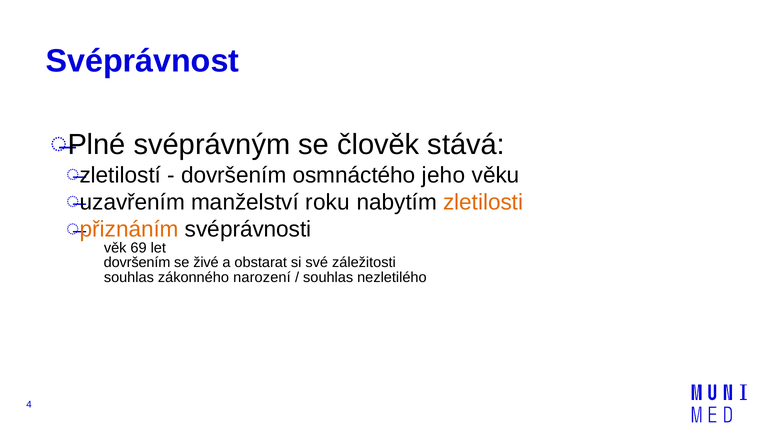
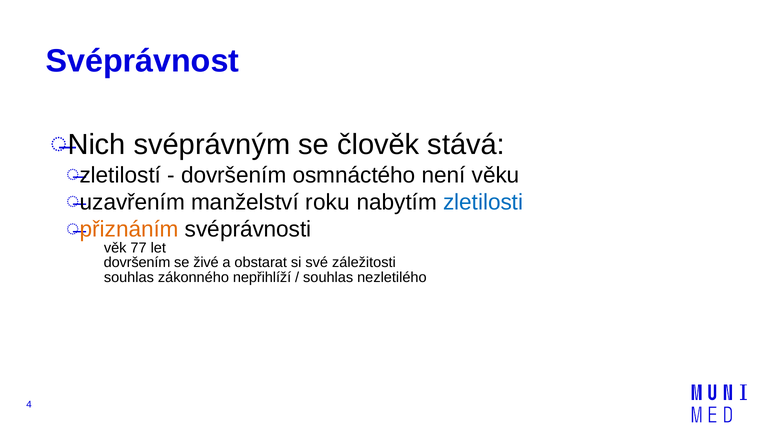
Plné: Plné -> Nich
jeho: jeho -> není
zletilosti colour: orange -> blue
69: 69 -> 77
narození: narození -> nepřihlíží
